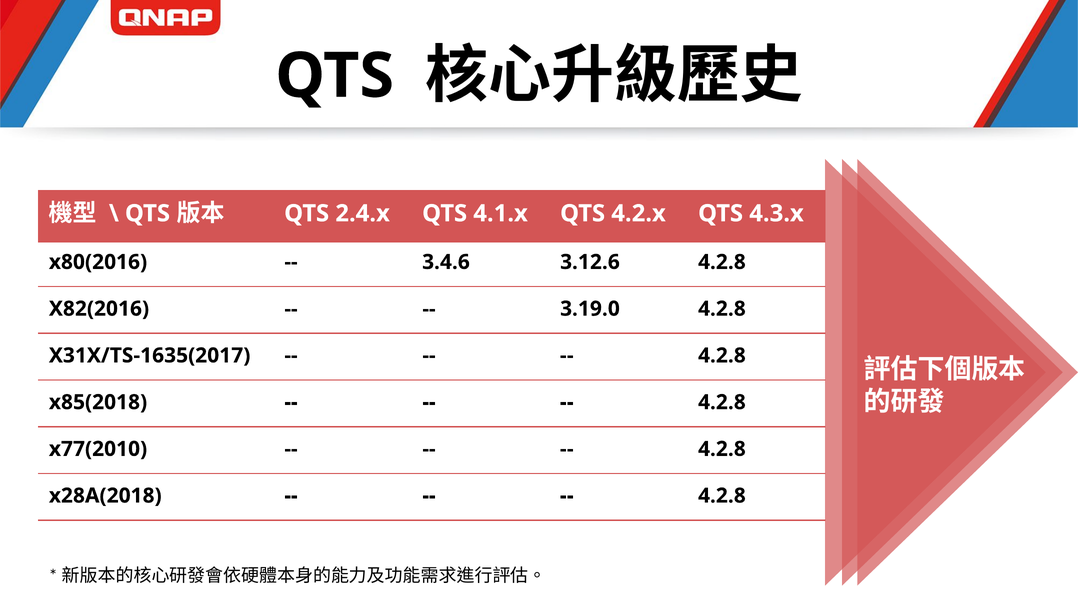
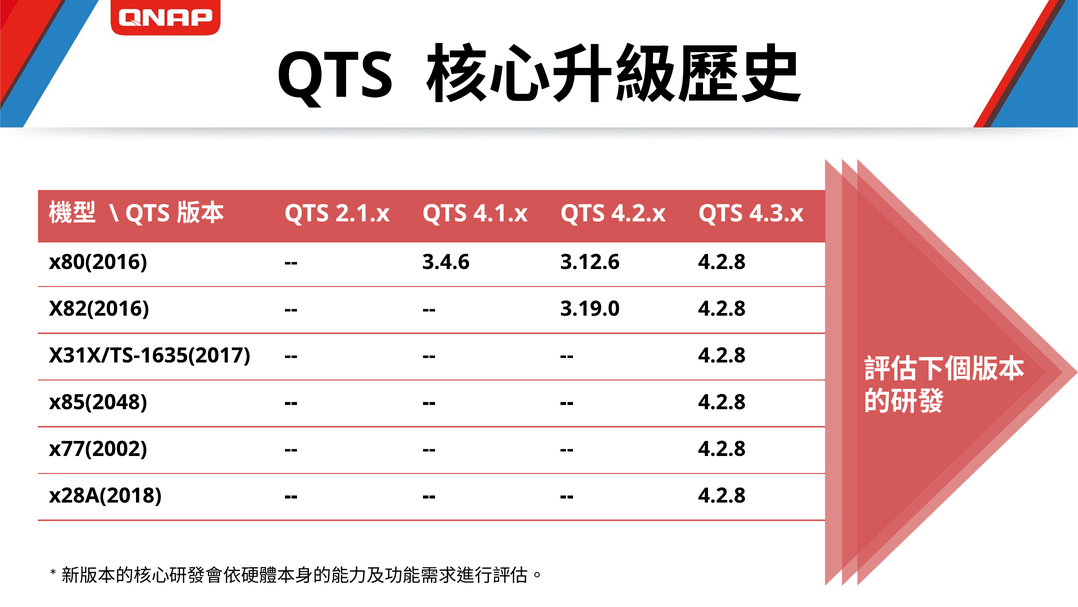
2.4.x: 2.4.x -> 2.1.x
x85(2018: x85(2018 -> x85(2048
x77(2010: x77(2010 -> x77(2002
